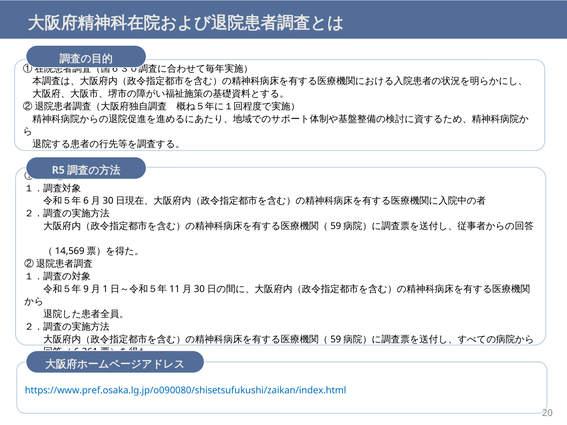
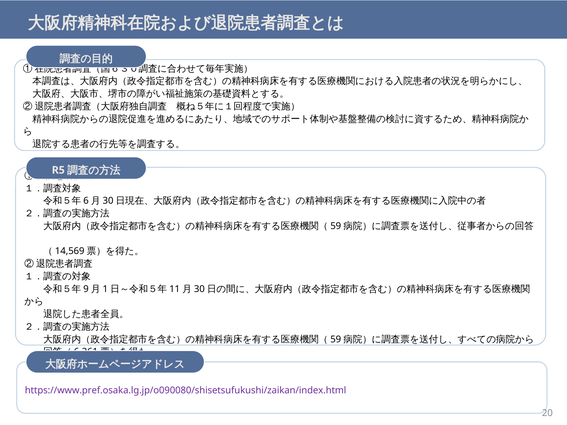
https://www.pref.osaka.lg.jp/o090080/shisetsufukushi/zaikan/index.html colour: blue -> purple
